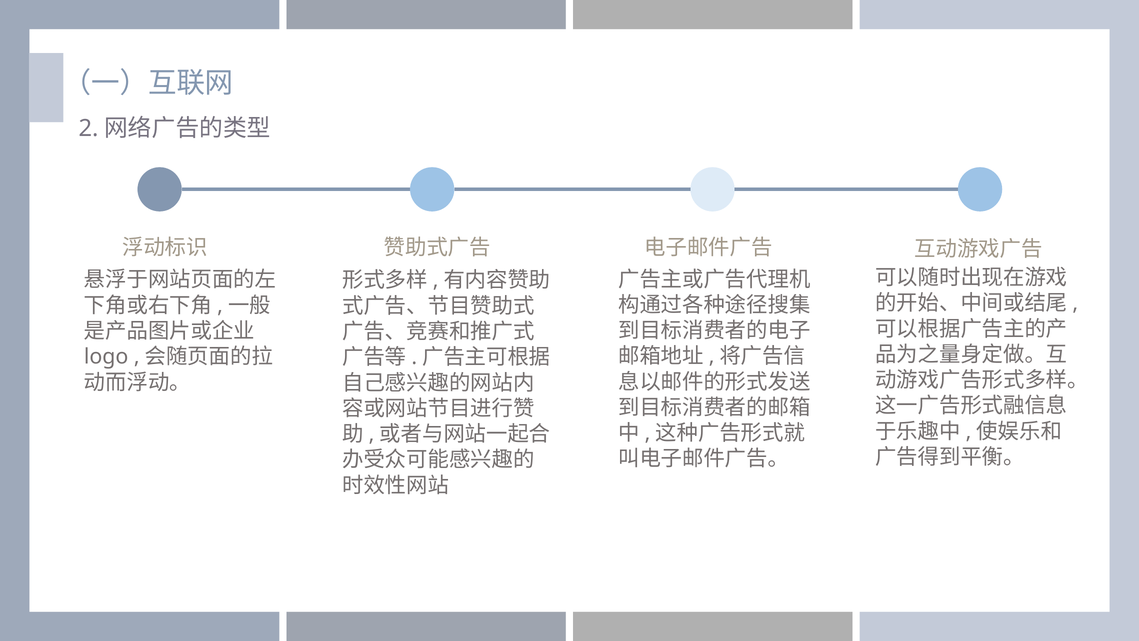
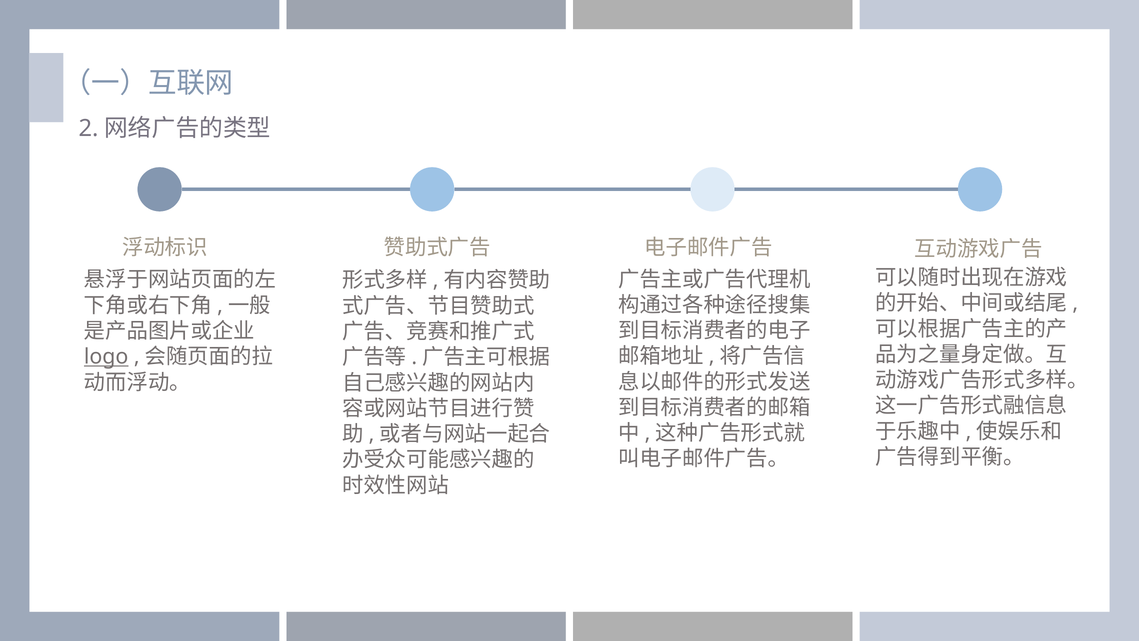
logo underline: none -> present
